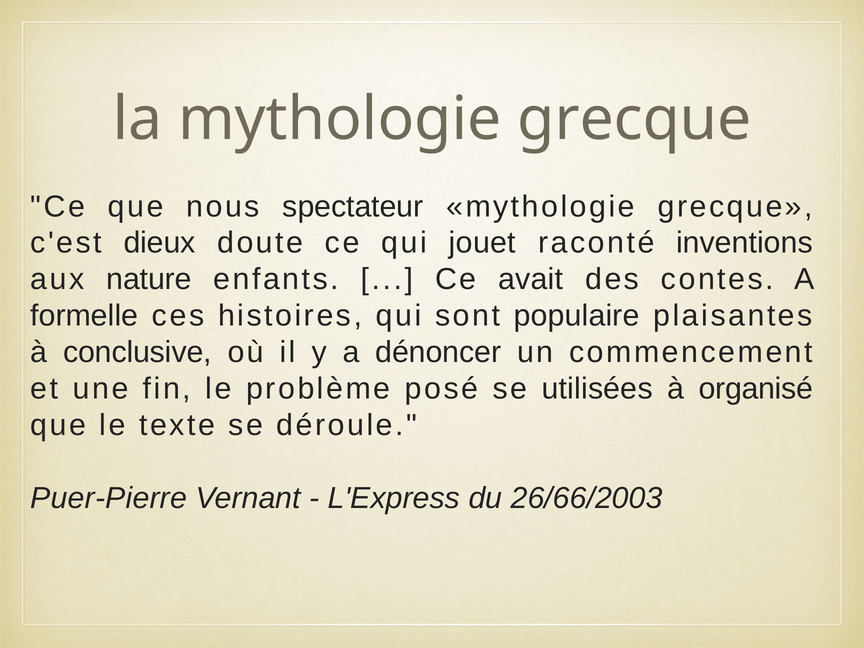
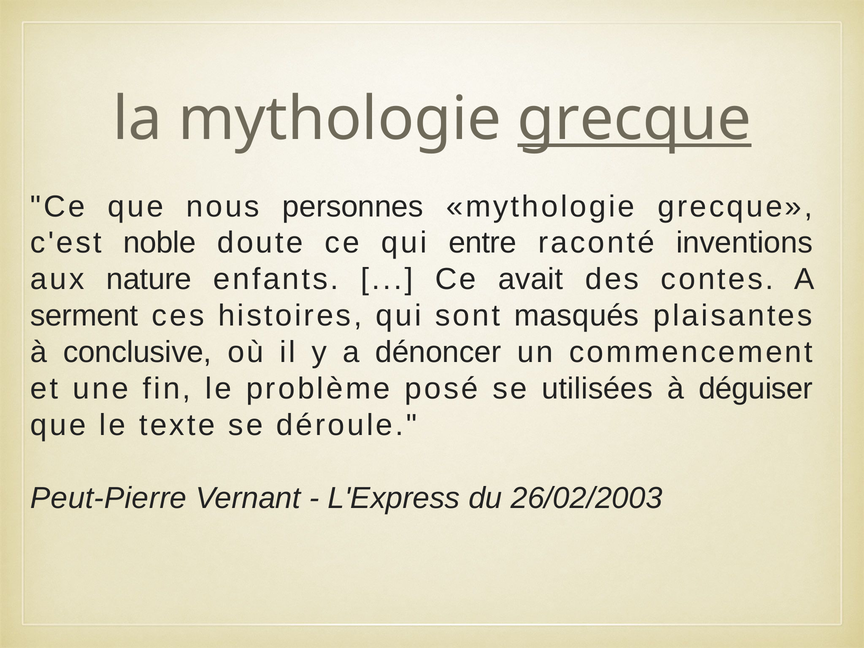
grecque at (634, 119) underline: none -> present
spectateur: spectateur -> personnes
dieux: dieux -> noble
jouet: jouet -> entre
formelle: formelle -> serment
populaire: populaire -> masqués
organisé: organisé -> déguiser
Puer-Pierre: Puer-Pierre -> Peut-Pierre
26/66/2003: 26/66/2003 -> 26/02/2003
